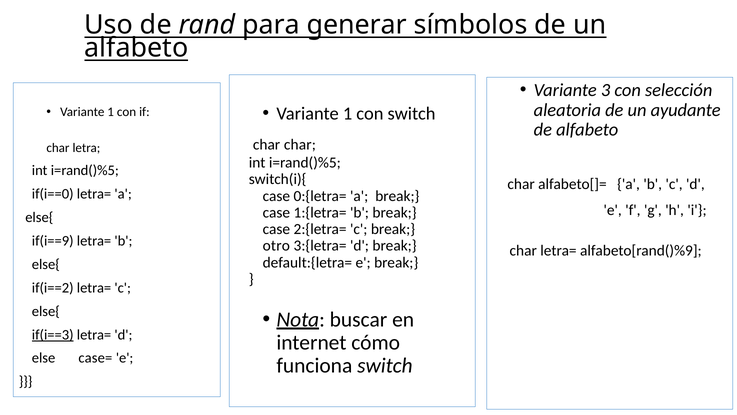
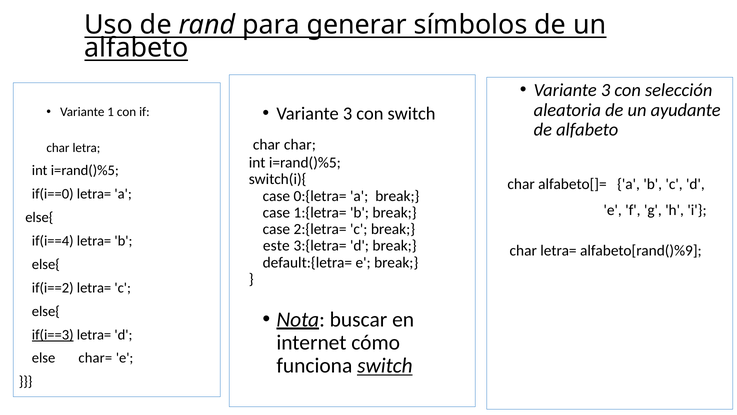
1 at (348, 113): 1 -> 3
if(i==9: if(i==9 -> if(i==4
otro: otro -> este
case=: case= -> char=
switch at (385, 365) underline: none -> present
